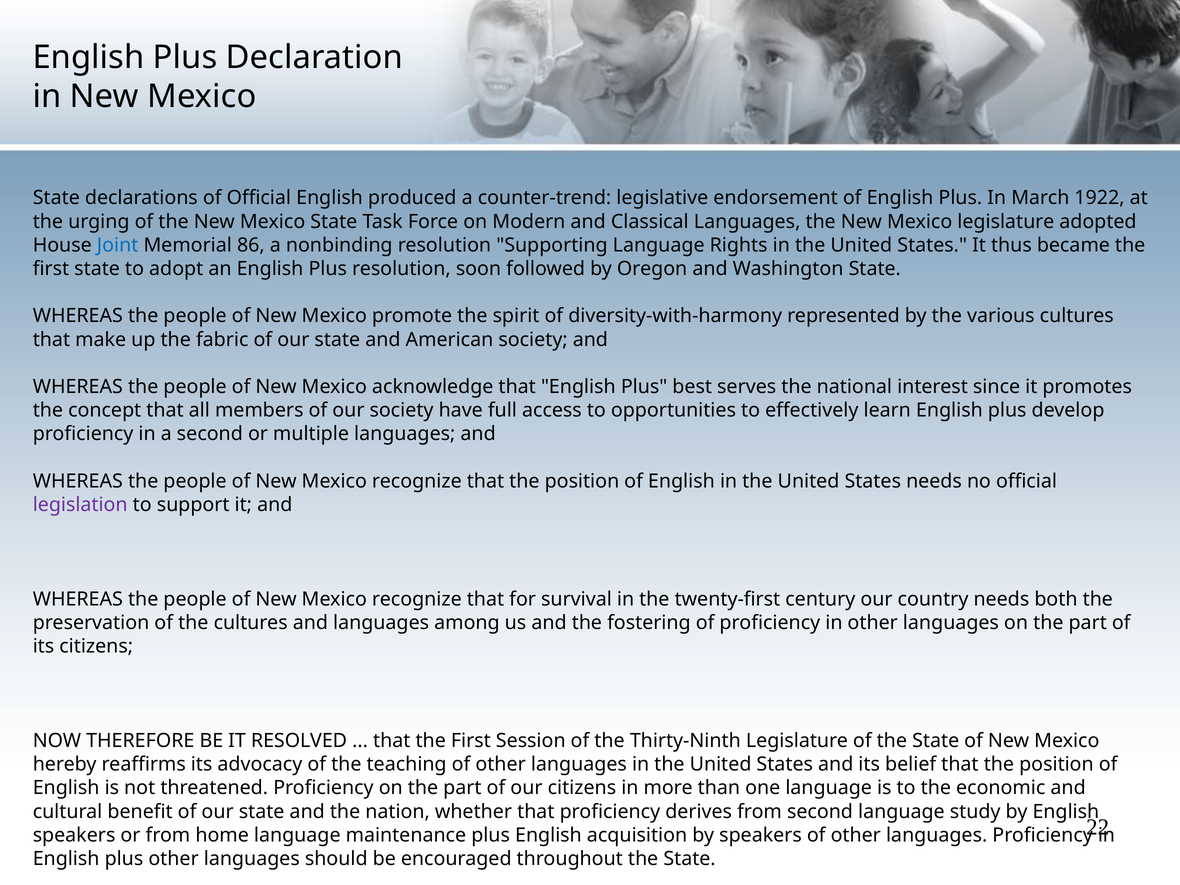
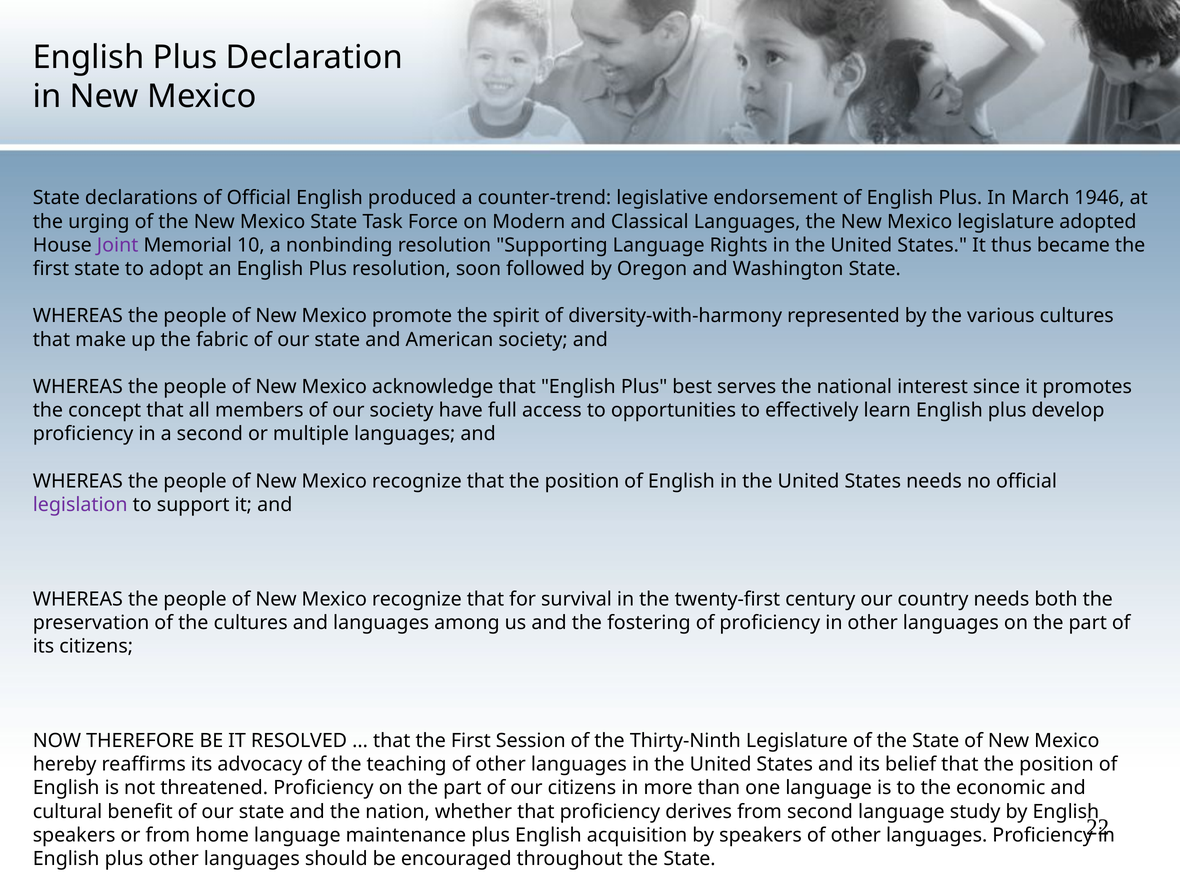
1922: 1922 -> 1946
Joint colour: blue -> purple
86: 86 -> 10
